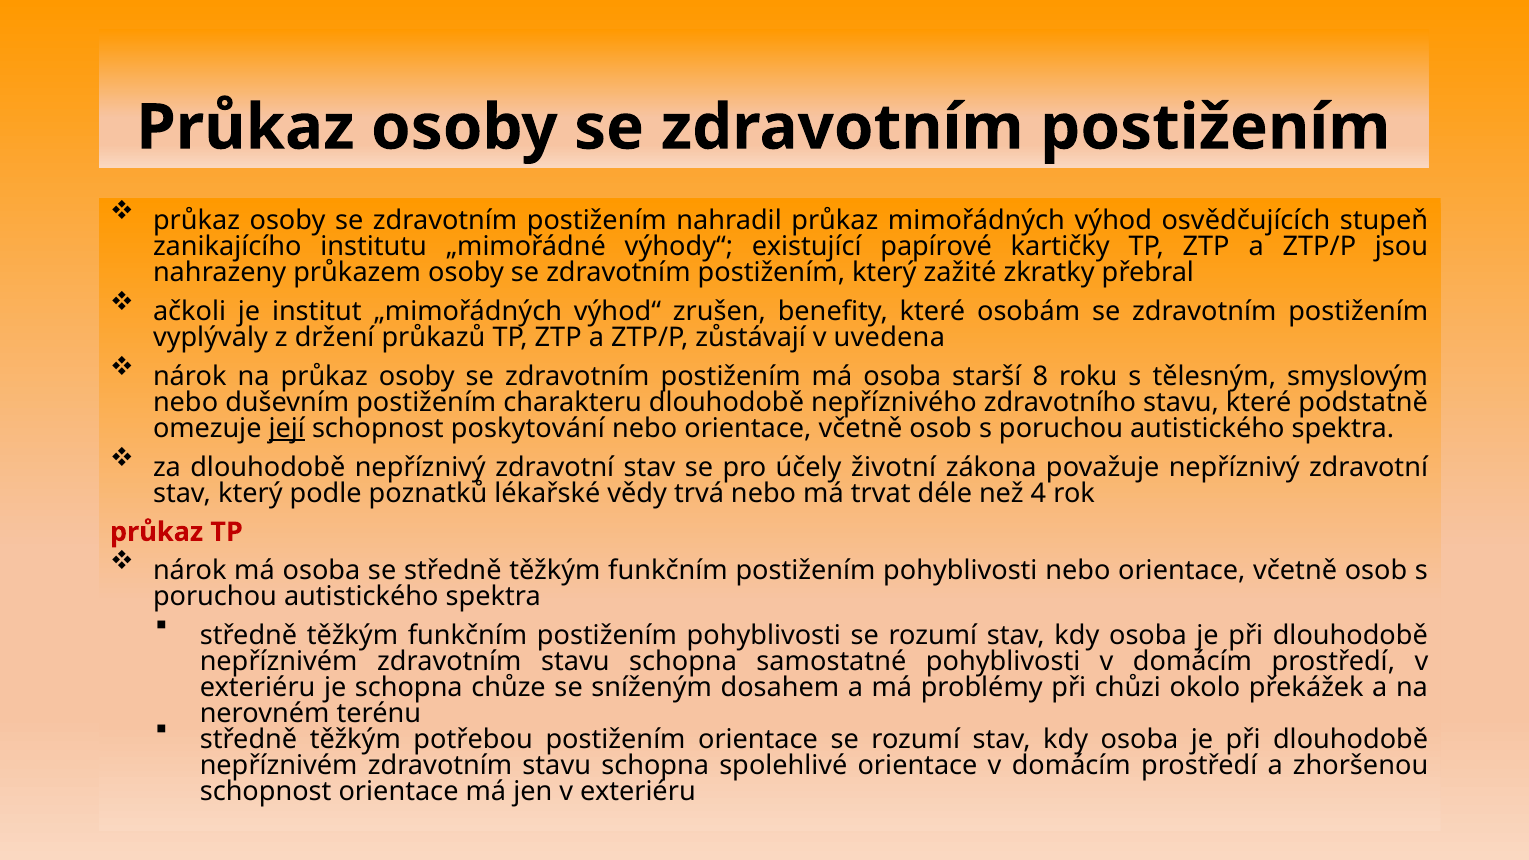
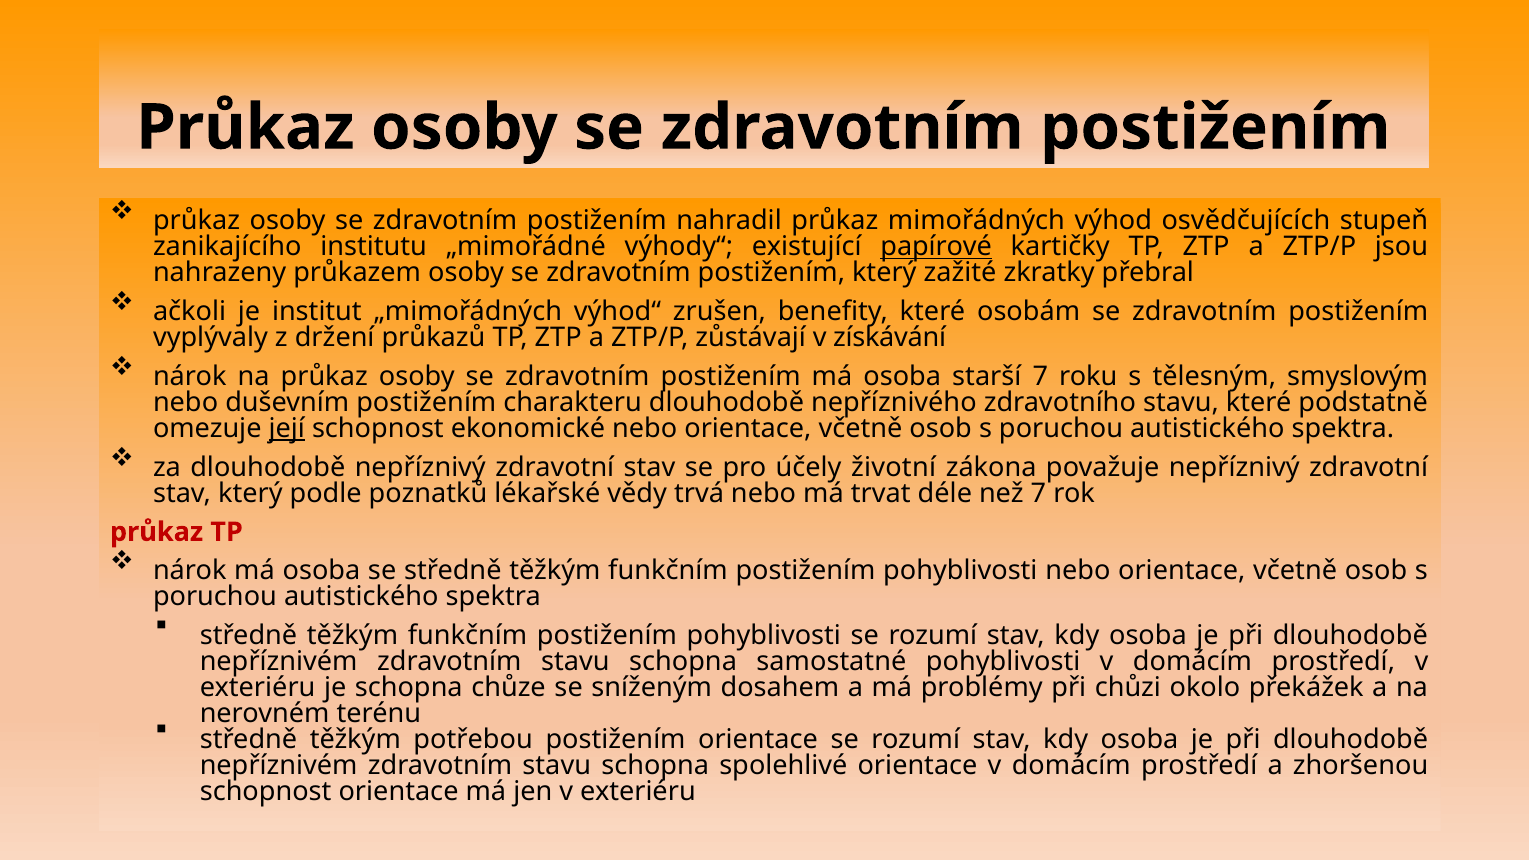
papírové underline: none -> present
uvedena: uvedena -> získávání
starší 8: 8 -> 7
poskytování: poskytování -> ekonomické
než 4: 4 -> 7
